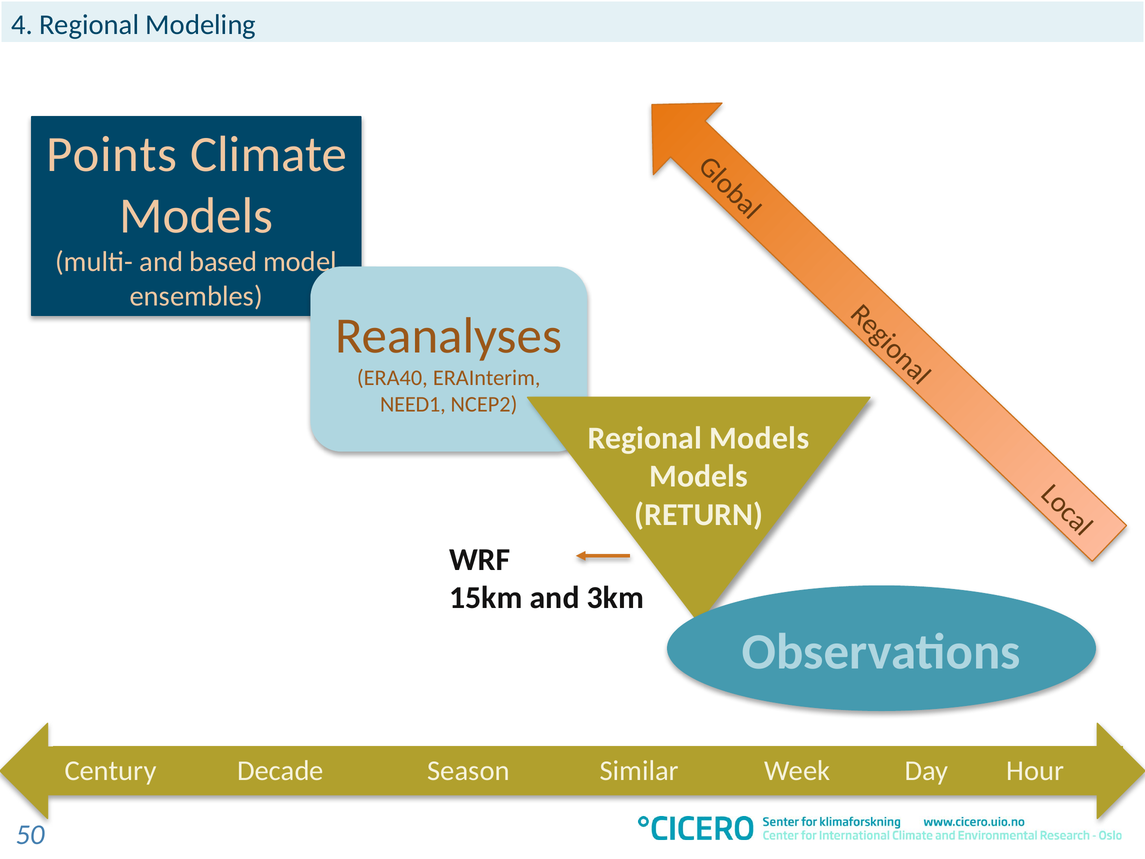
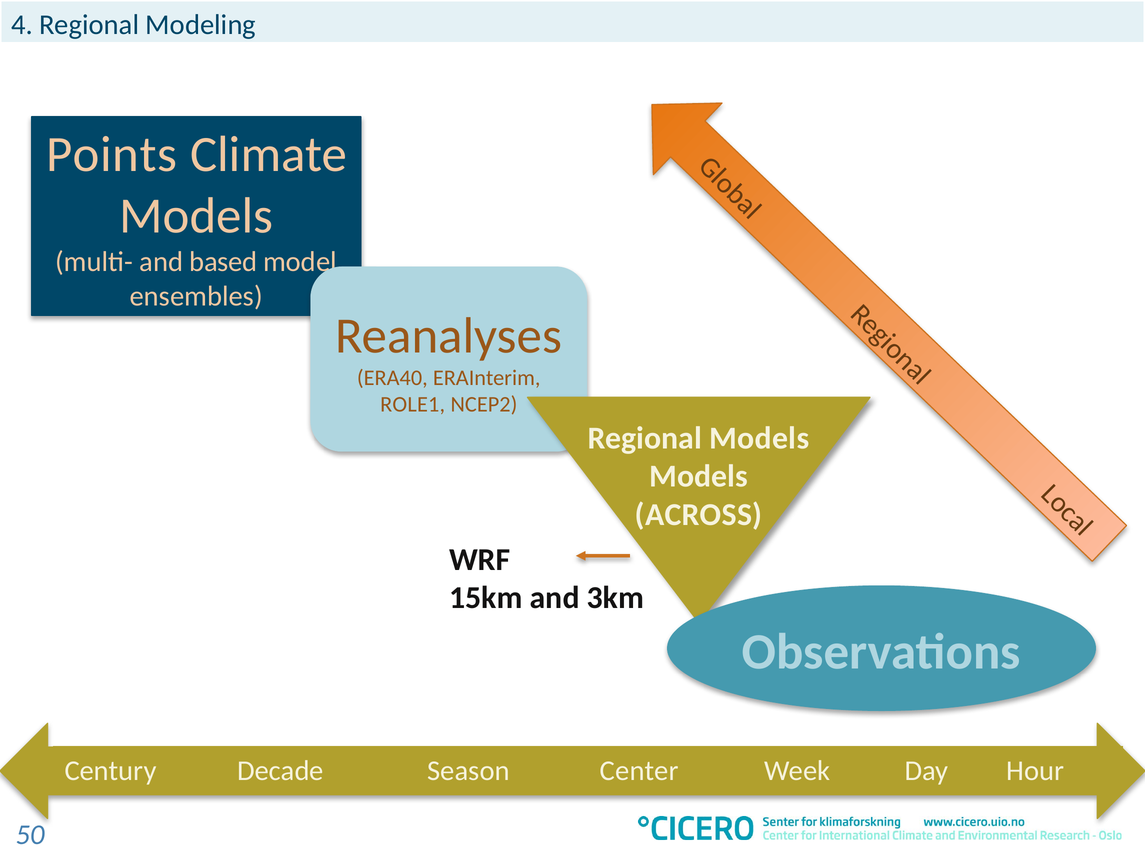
NEED1: NEED1 -> ROLE1
RETURN: RETURN -> ACROSS
Similar: Similar -> Center
